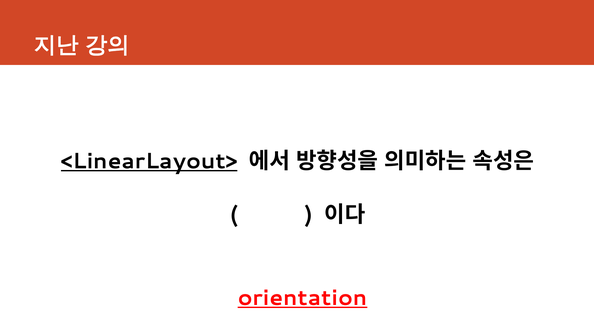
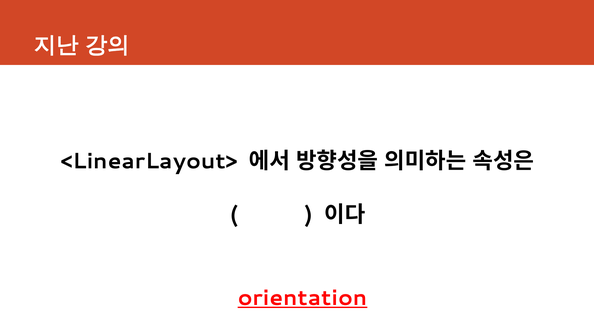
<LinearLayout> underline: present -> none
